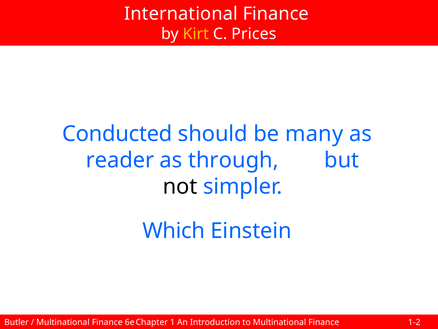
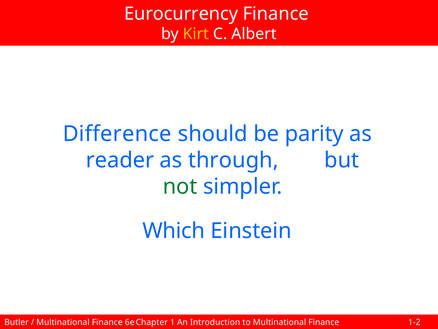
International: International -> Eurocurrency
Prices: Prices -> Albert
Conducted: Conducted -> Difference
many: many -> parity
not colour: black -> green
